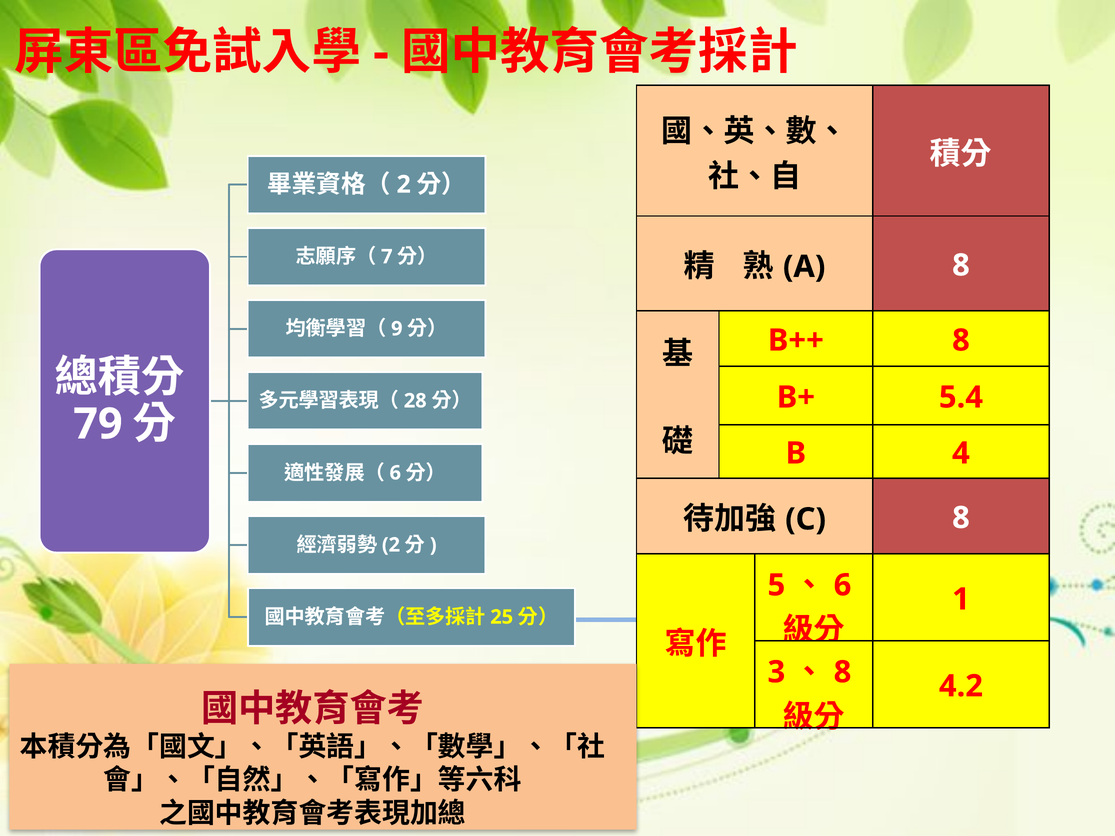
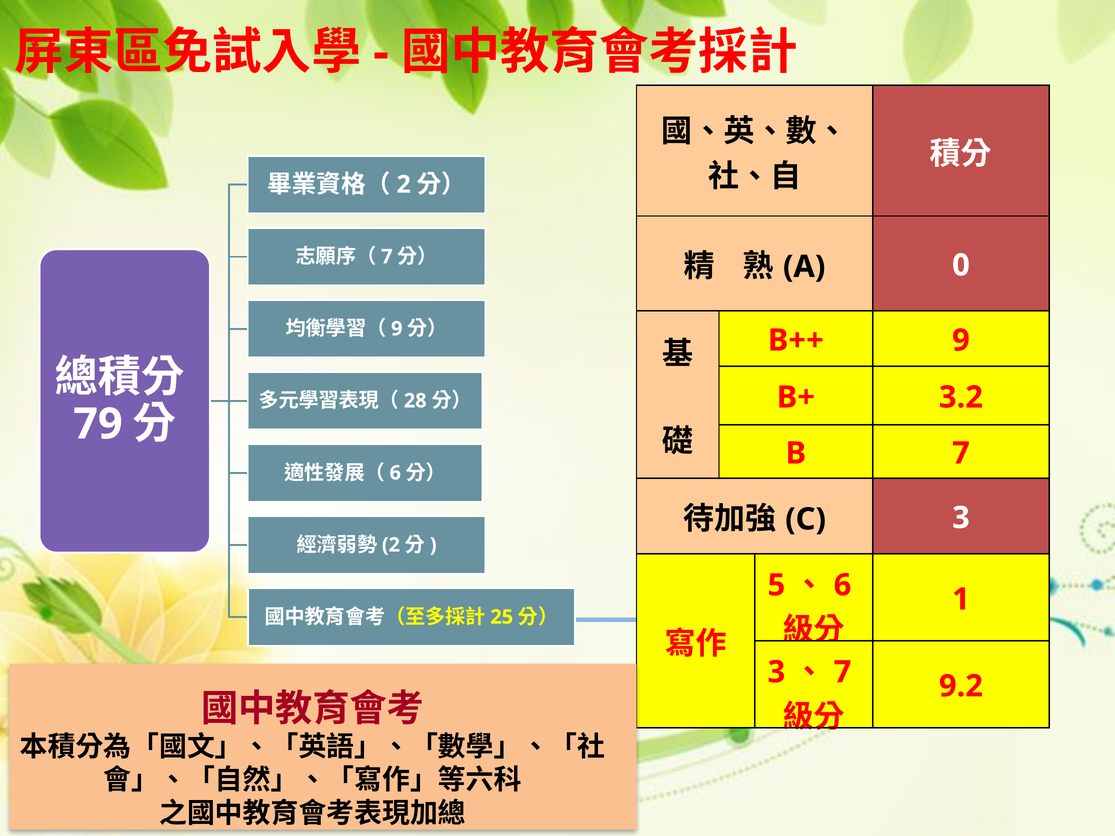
8 at (961, 265): 8 -> 0
B++ 8: 8 -> 9
5.4: 5.4 -> 3.2
B 4: 4 -> 7
8 at (961, 518): 8 -> 3
8 at (843, 672): 8 -> 7
4.2: 4.2 -> 9.2
